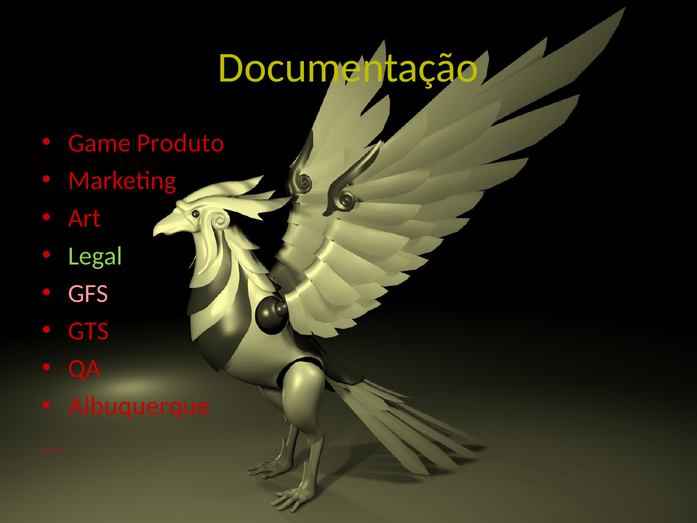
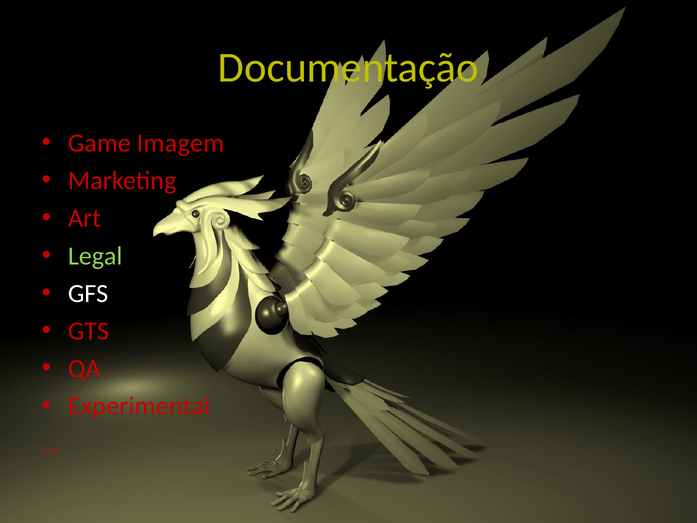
Produto: Produto -> Imagem
GFS colour: pink -> white
Albuquerque: Albuquerque -> Experimental
